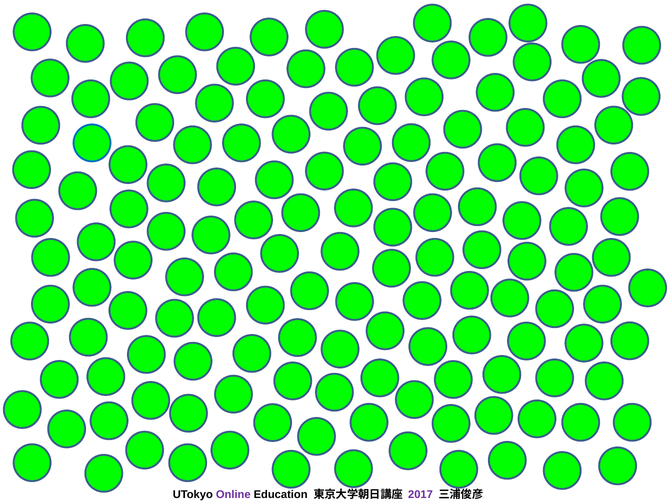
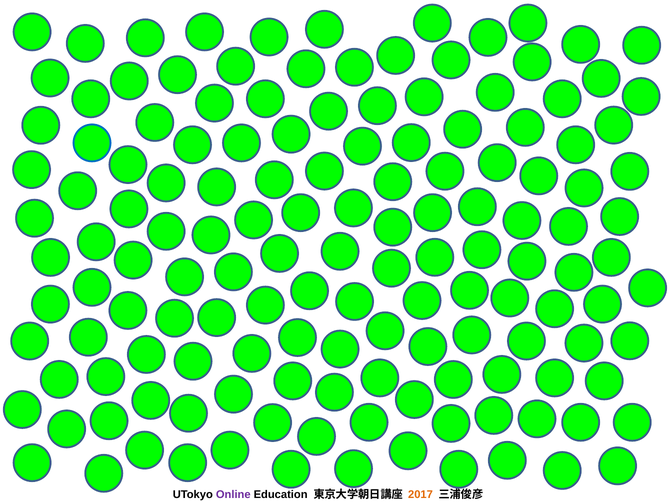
2017 colour: purple -> orange
